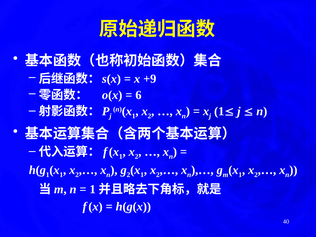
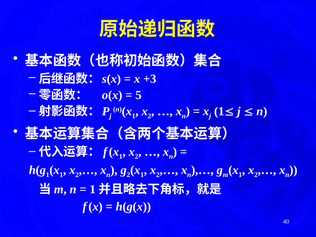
+9: +9 -> +3
6: 6 -> 5
